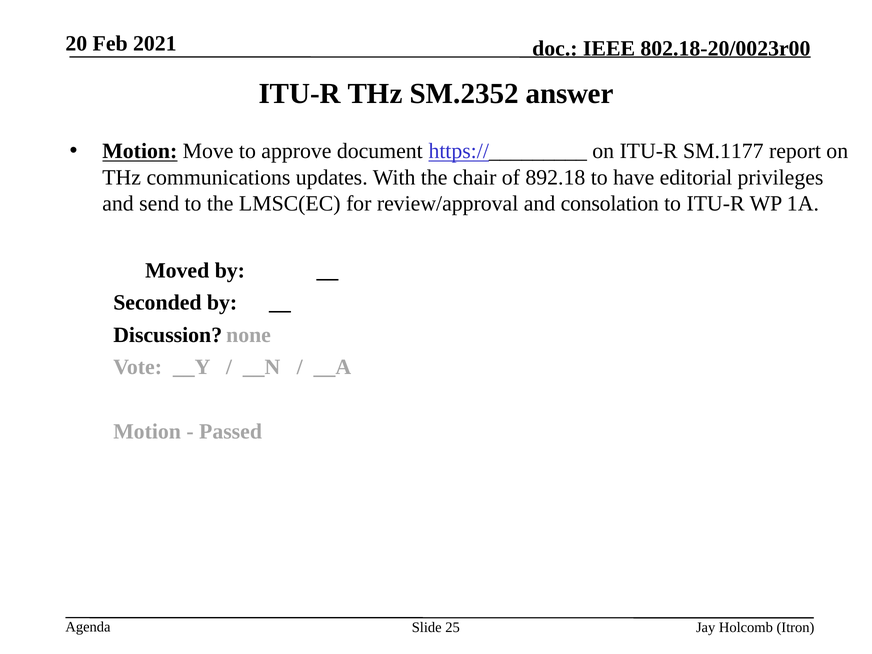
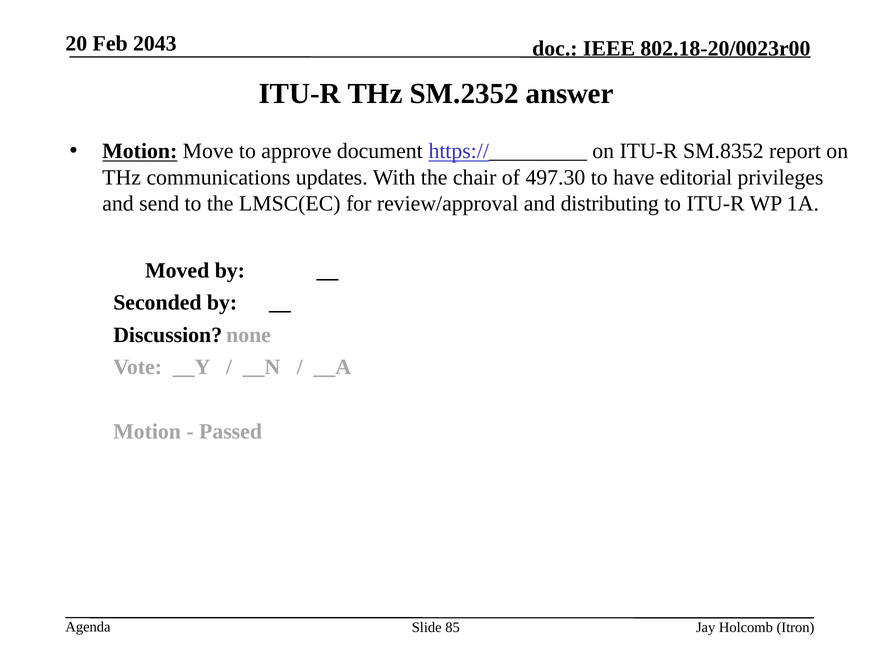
2021: 2021 -> 2043
SM.1177: SM.1177 -> SM.8352
892.18: 892.18 -> 497.30
consolation: consolation -> distributing
25: 25 -> 85
